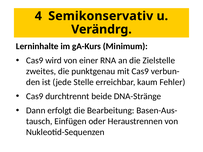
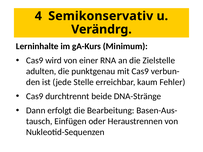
zweites: zweites -> adulten
